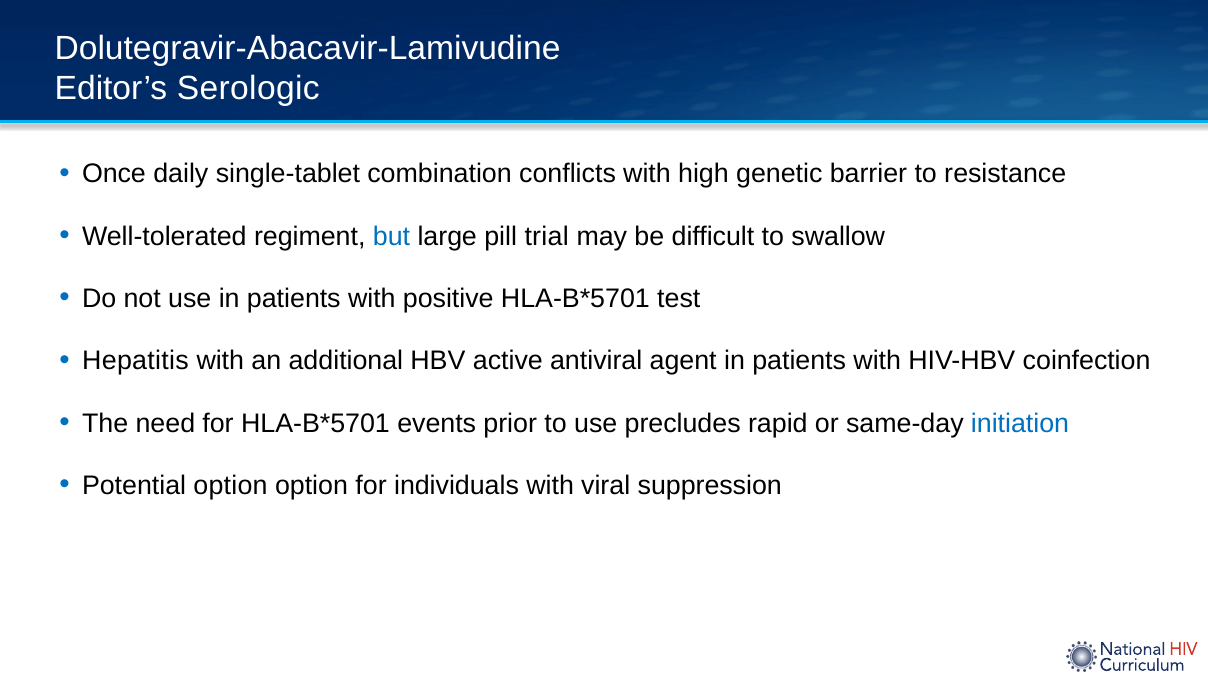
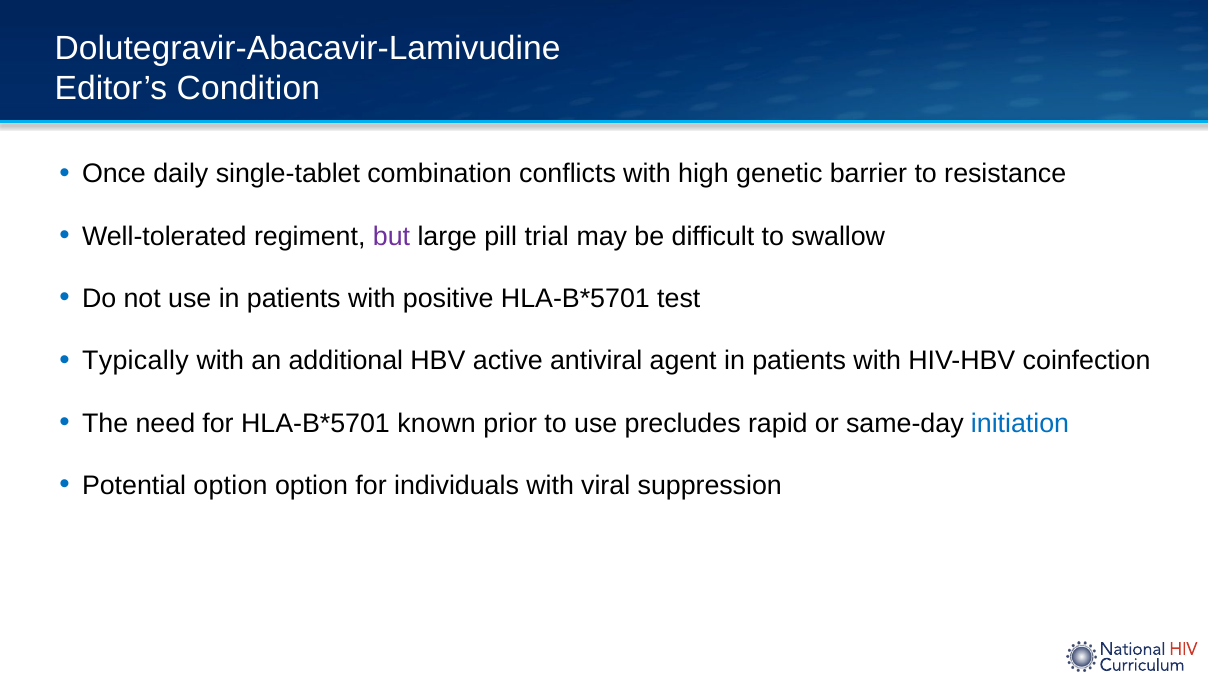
Serologic: Serologic -> Condition
but colour: blue -> purple
Hepatitis: Hepatitis -> Typically
events: events -> known
